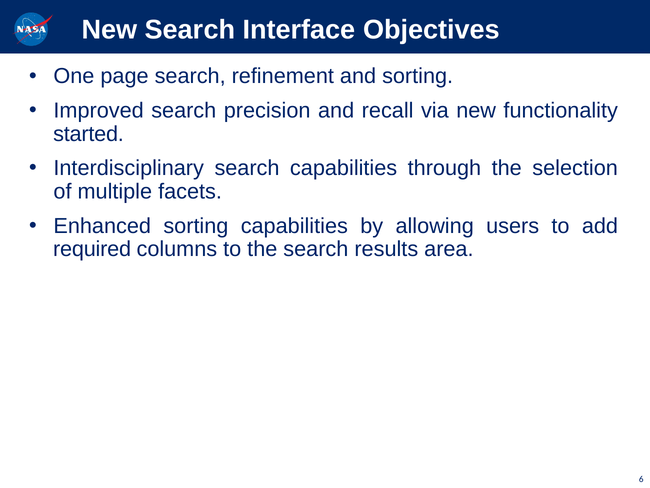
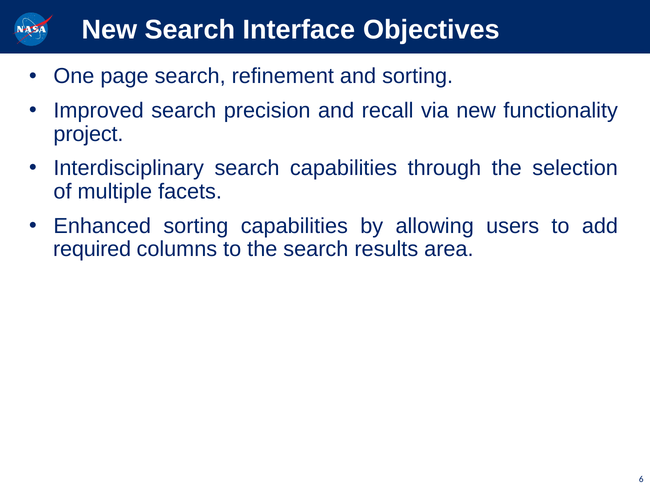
started: started -> project
